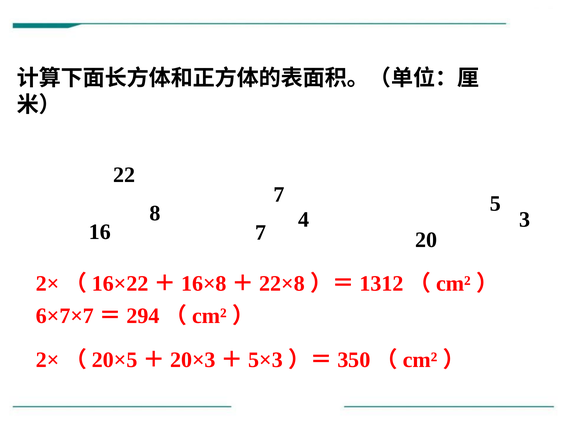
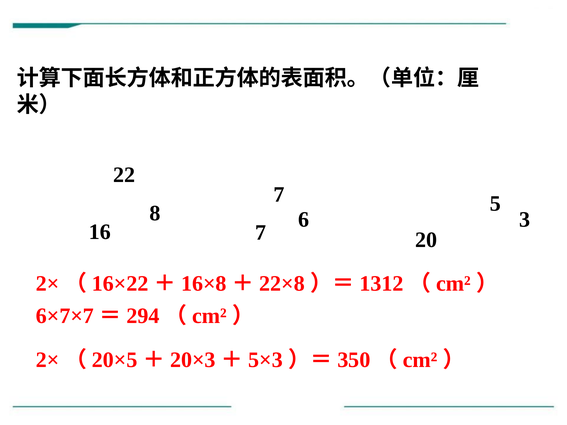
4: 4 -> 6
